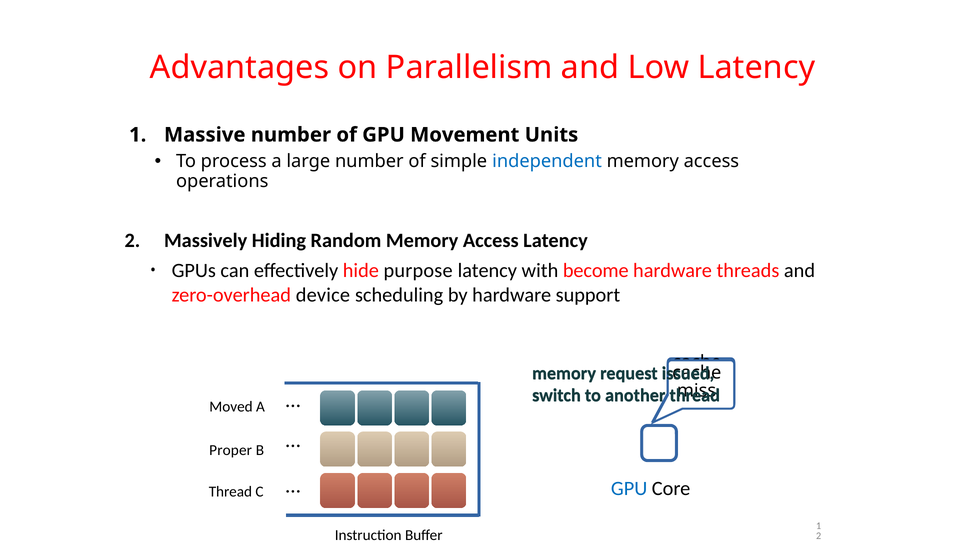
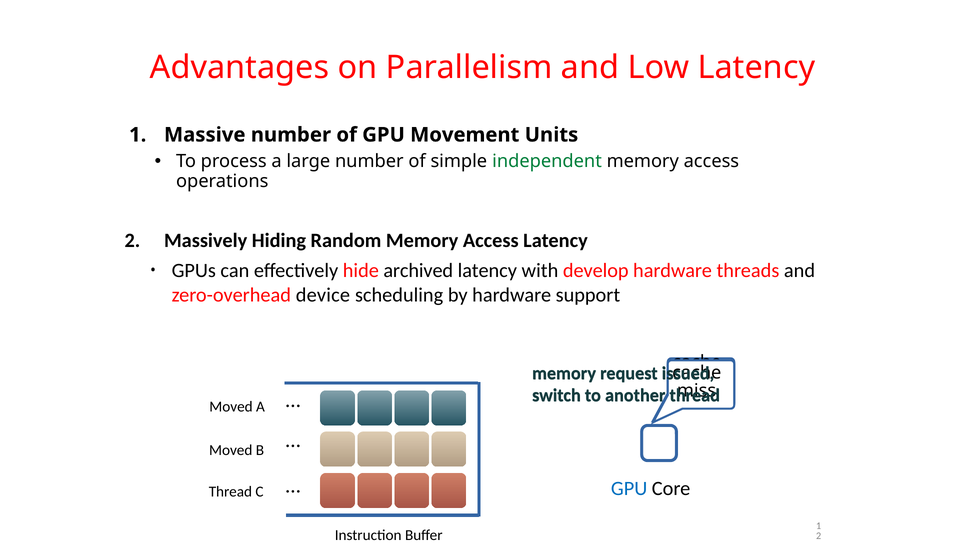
independent colour: blue -> green
purpose: purpose -> archived
become: become -> develop
Proper at (231, 450): Proper -> Moved
